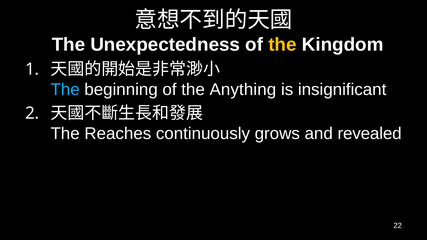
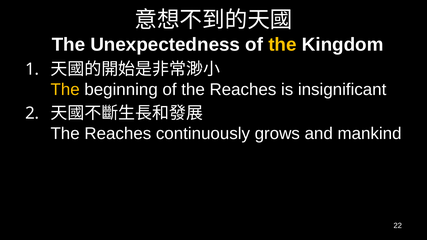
The at (65, 90) colour: light blue -> yellow
of the Anything: Anything -> Reaches
revealed: revealed -> mankind
